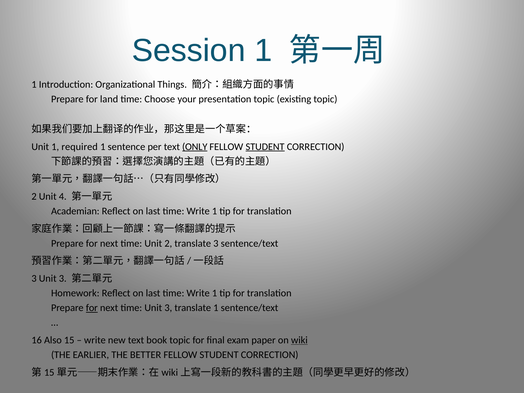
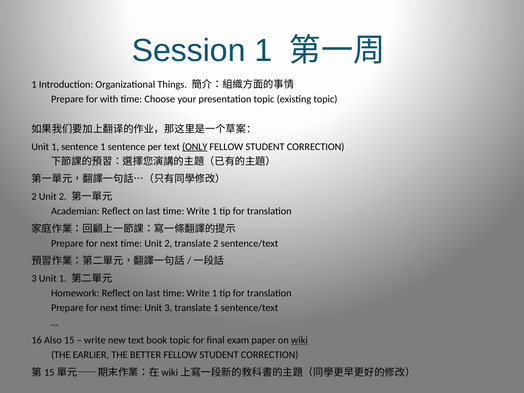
land: land -> with
Unit 1 required: required -> sentence
STUDENT at (265, 147) underline: present -> none
2 Unit 4: 4 -> 2
translate 3: 3 -> 2
3 Unit 3: 3 -> 1
for at (92, 308) underline: present -> none
